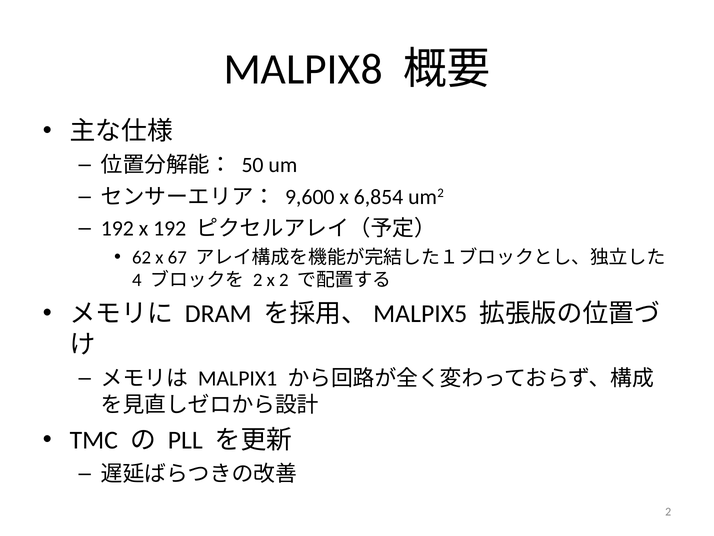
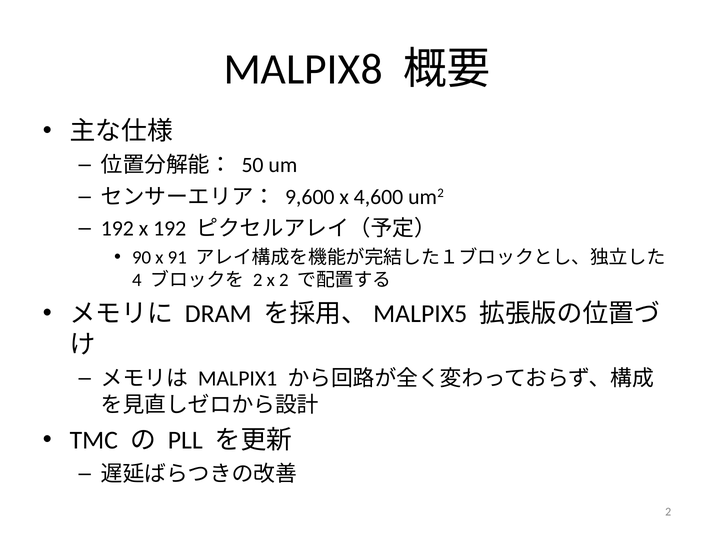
6,854: 6,854 -> 4,600
62: 62 -> 90
67: 67 -> 91
